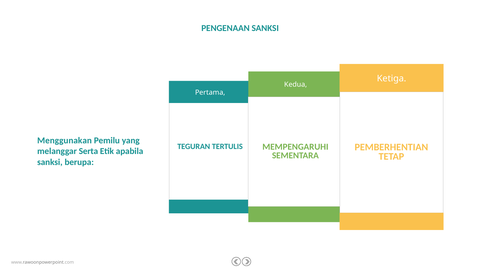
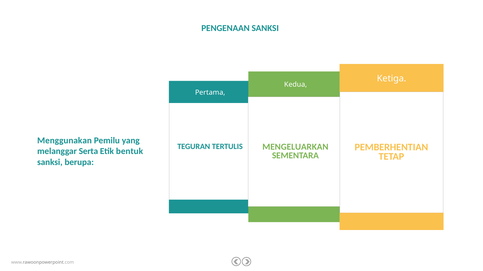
MEMPENGARUHI: MEMPENGARUHI -> MENGELUARKAN
apabila: apabila -> bentuk
